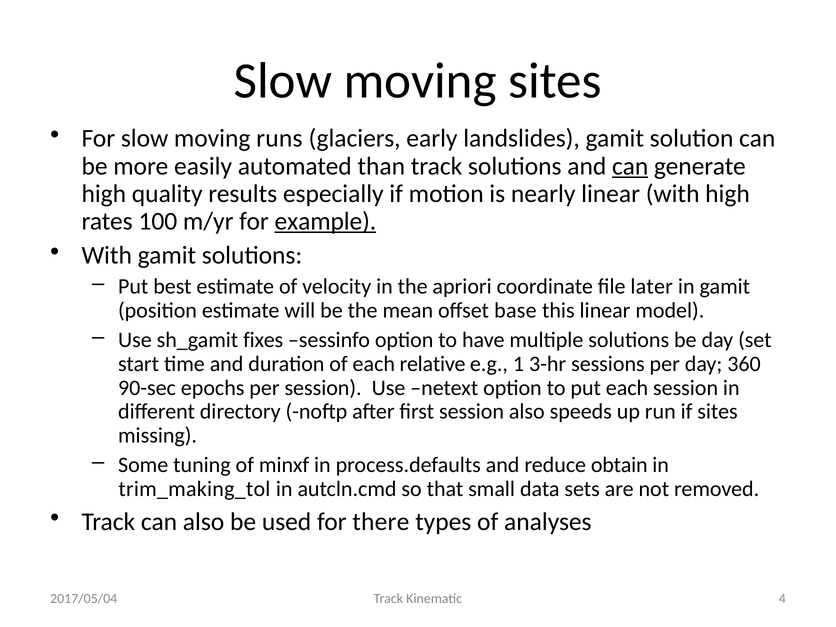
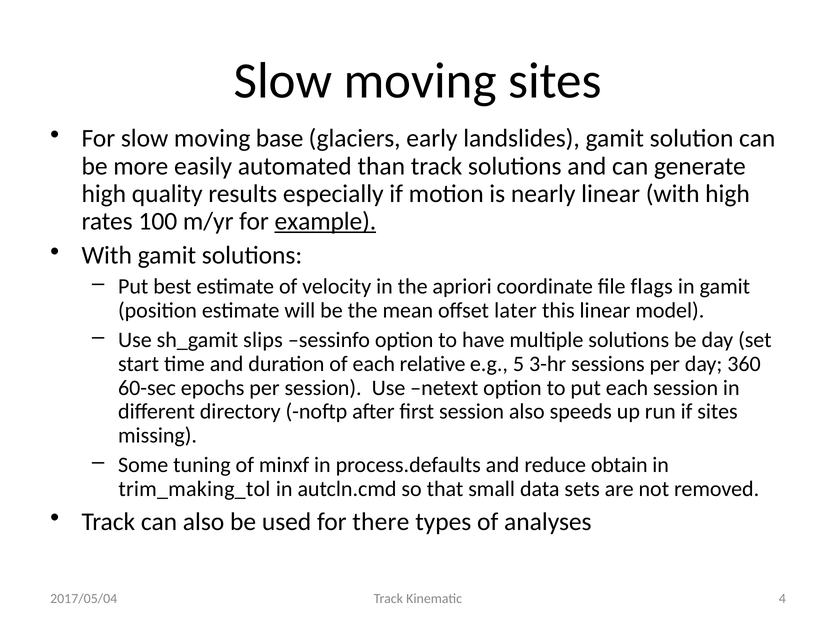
runs: runs -> base
can at (630, 166) underline: present -> none
later: later -> flags
base: base -> later
fixes: fixes -> slips
1: 1 -> 5
90-sec: 90-sec -> 60-sec
